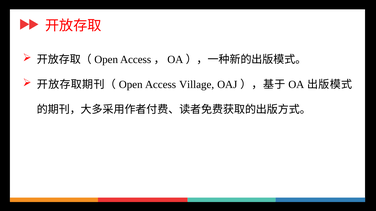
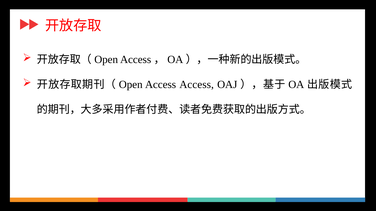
Access Village: Village -> Access
